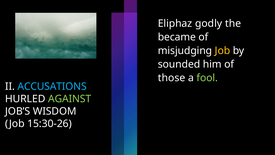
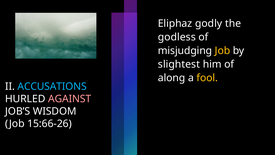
became: became -> godless
sounded: sounded -> slightest
those: those -> along
fool colour: light green -> yellow
AGAINST colour: light green -> pink
15:30-26: 15:30-26 -> 15:66-26
